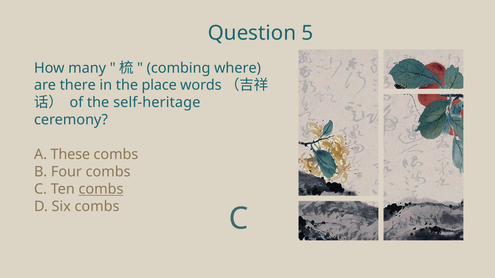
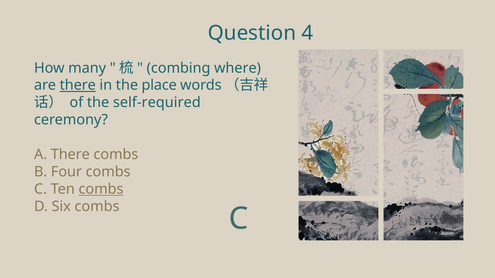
5: 5 -> 4
there at (78, 85) underline: none -> present
self-heritage: self-heritage -> self-required
A These: These -> There
